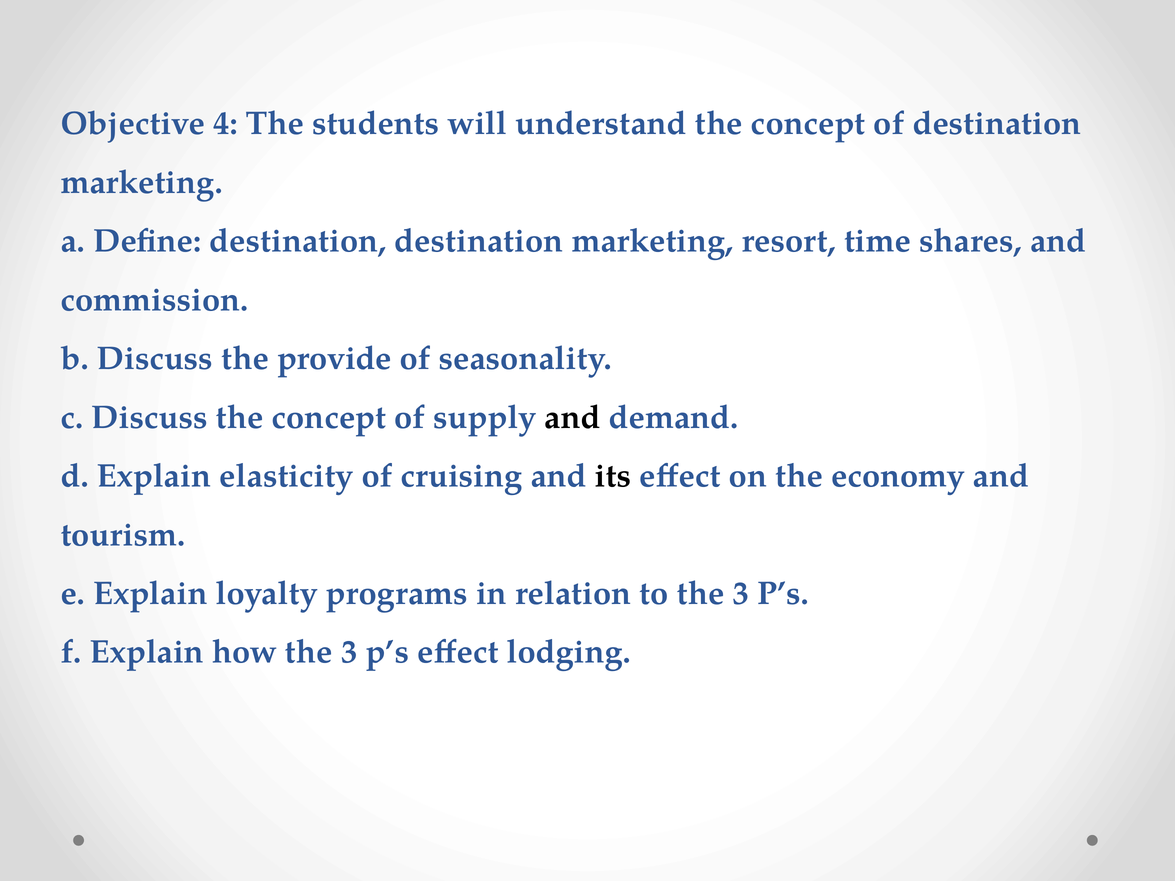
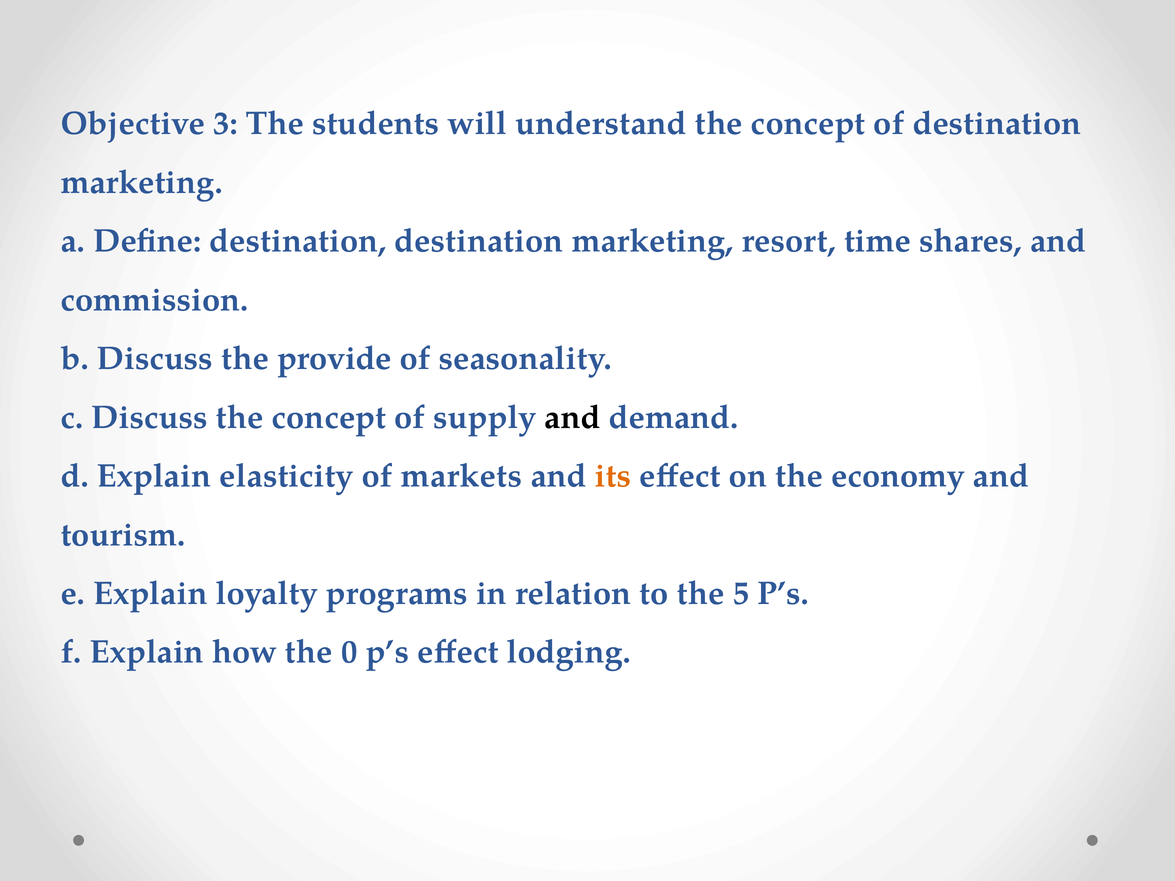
4: 4 -> 3
cruising: cruising -> markets
its colour: black -> orange
to the 3: 3 -> 5
how the 3: 3 -> 0
